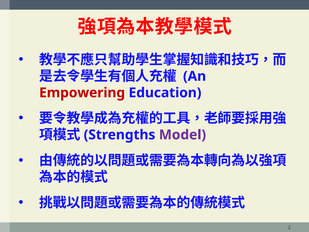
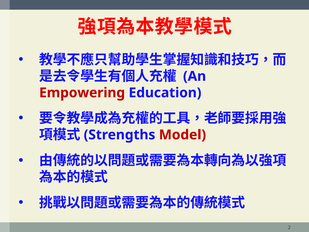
Model colour: purple -> red
